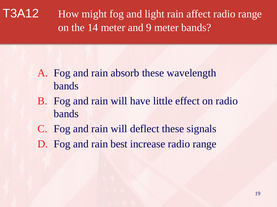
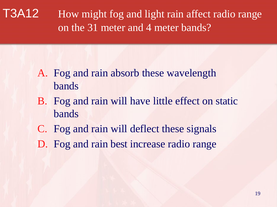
14: 14 -> 31
9: 9 -> 4
on radio: radio -> static
